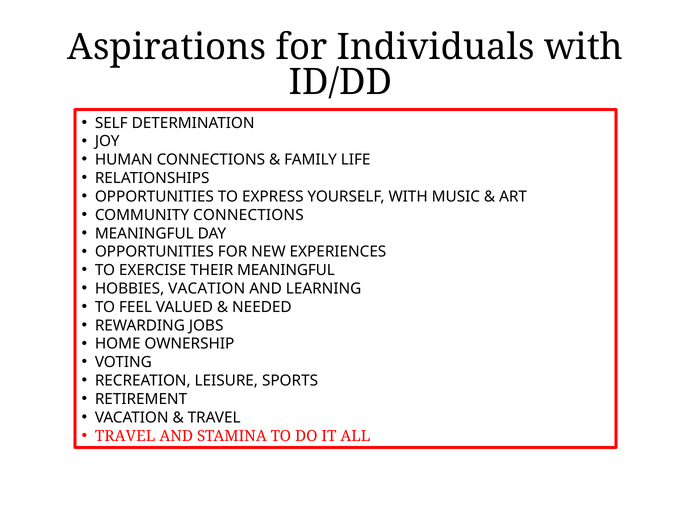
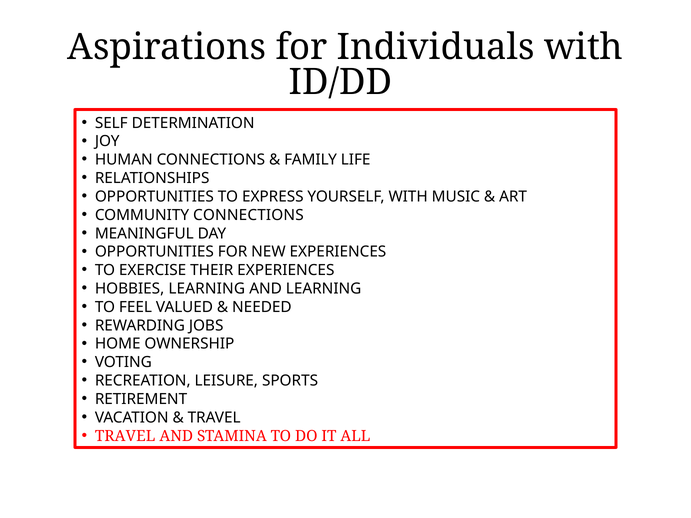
THEIR MEANINGFUL: MEANINGFUL -> EXPERIENCES
HOBBIES VACATION: VACATION -> LEARNING
